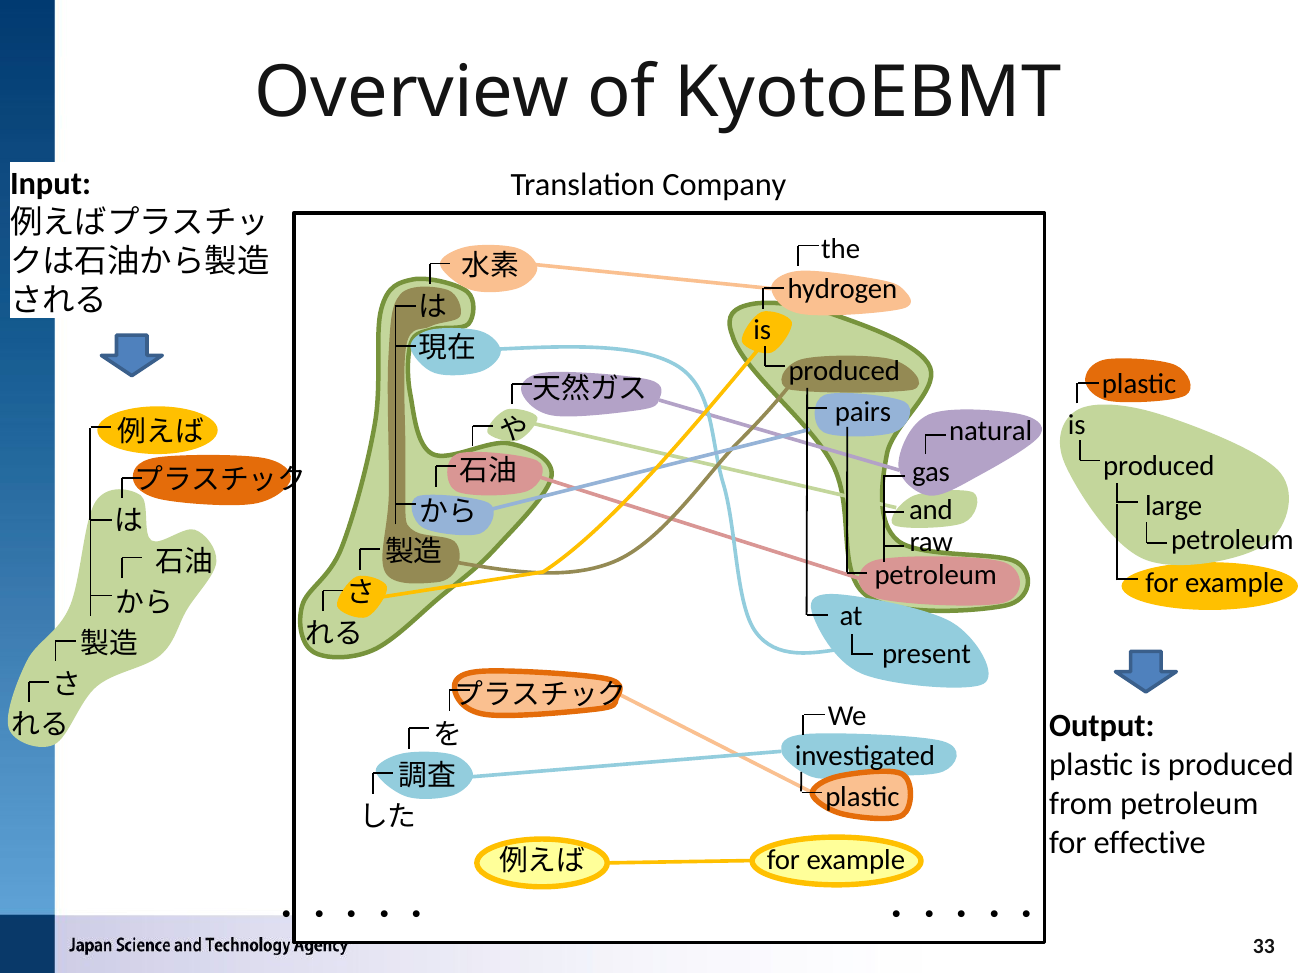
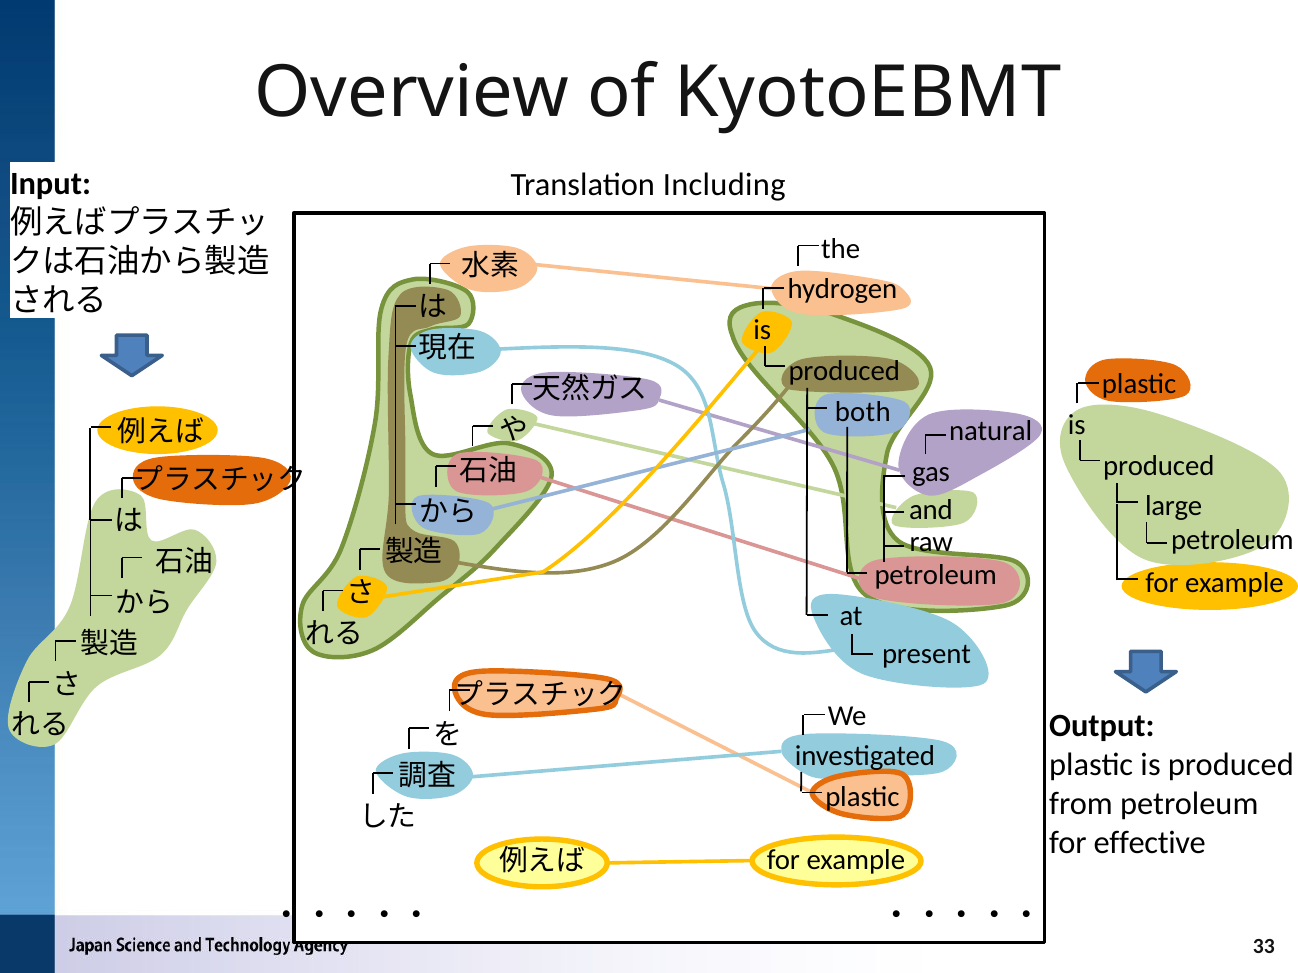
Company: Company -> Including
pairs: pairs -> both
